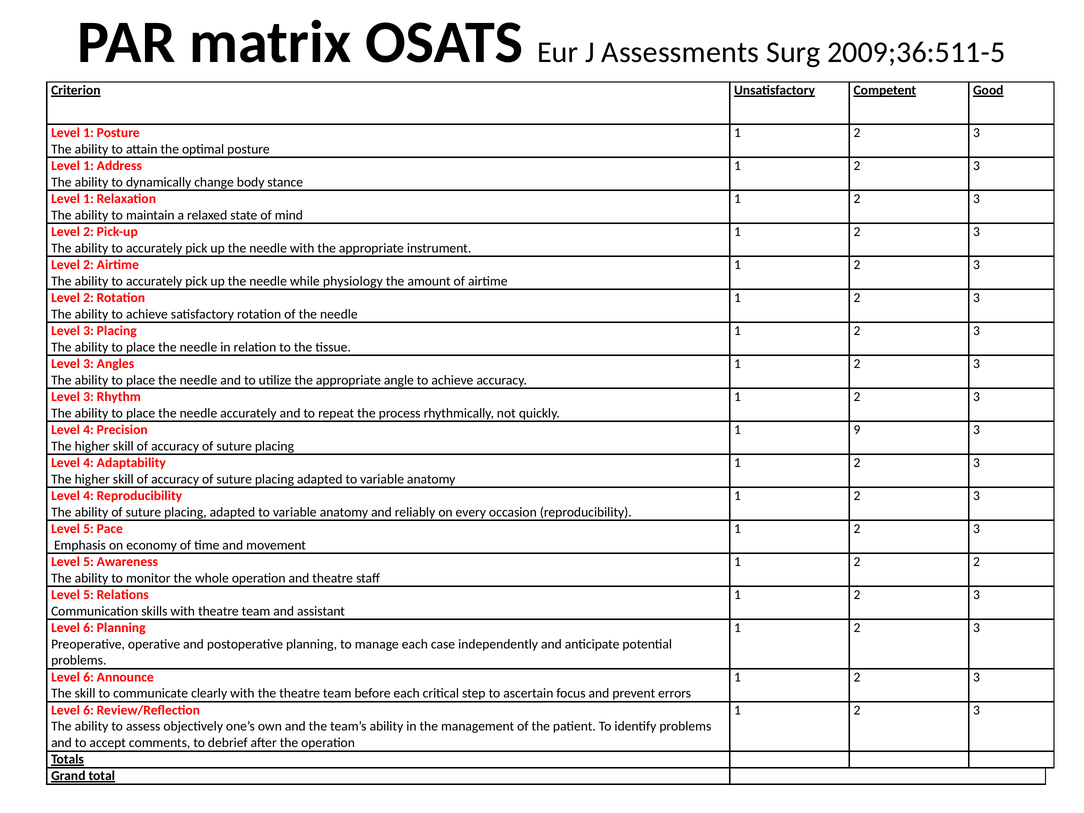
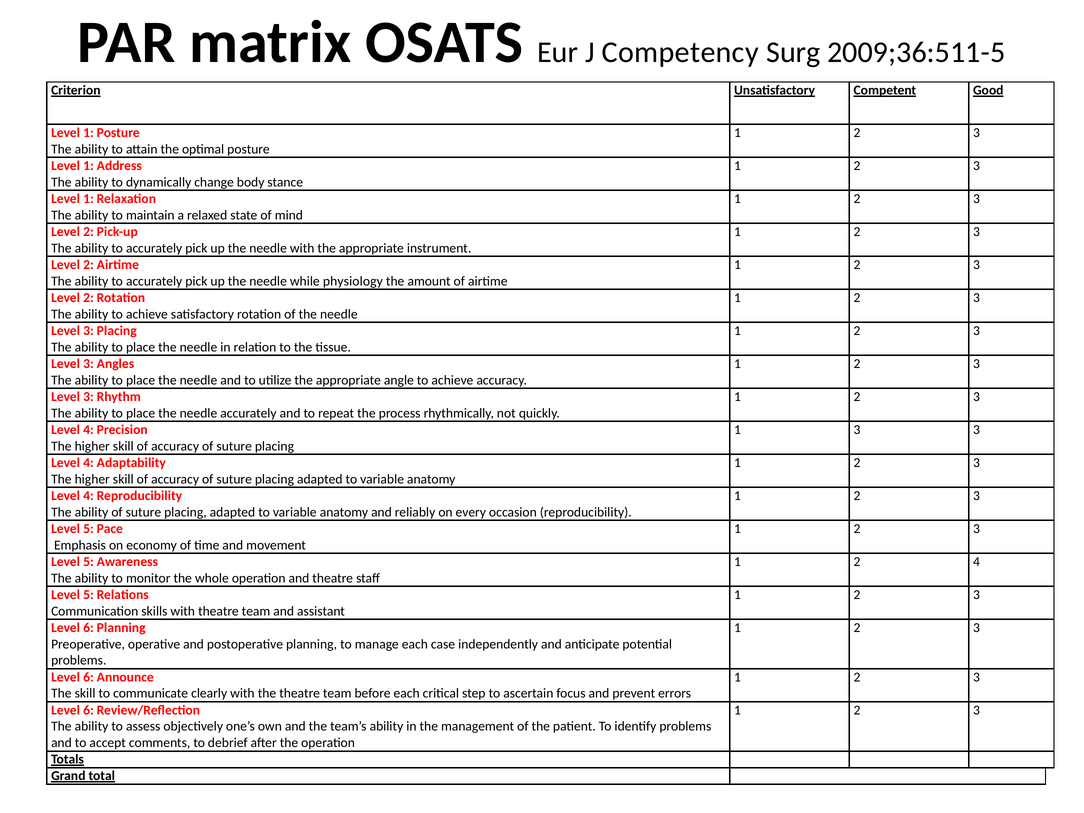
Assessments: Assessments -> Competency
1 9: 9 -> 3
2 2: 2 -> 4
